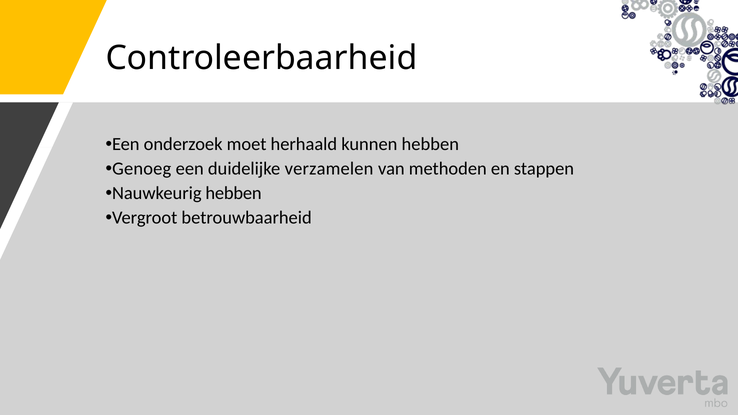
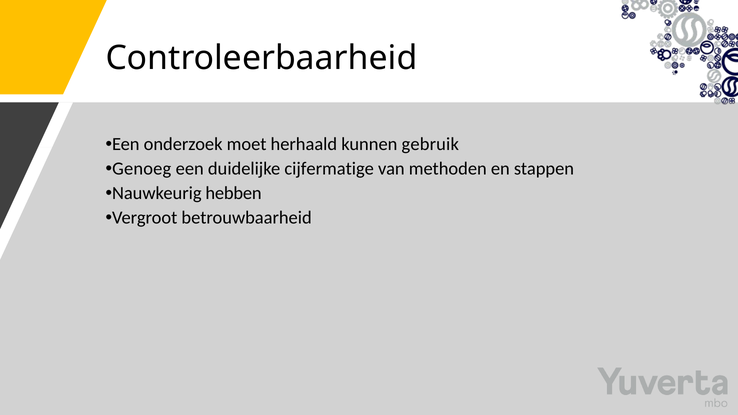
kunnen hebben: hebben -> gebruik
verzamelen: verzamelen -> cijfermatige
